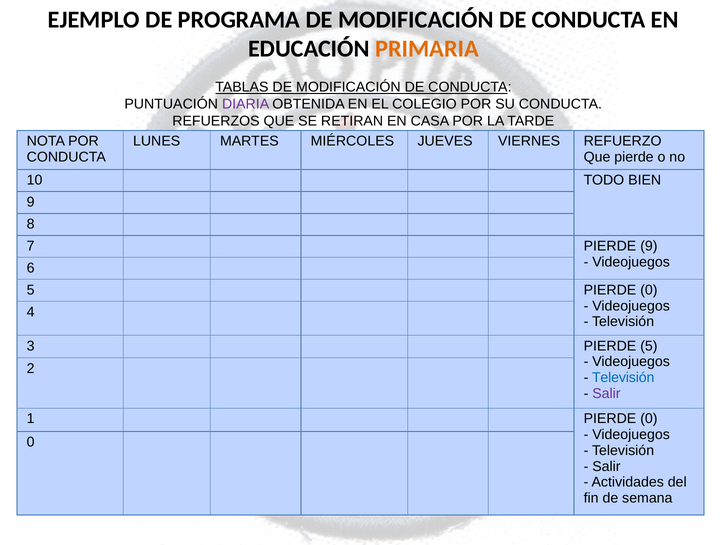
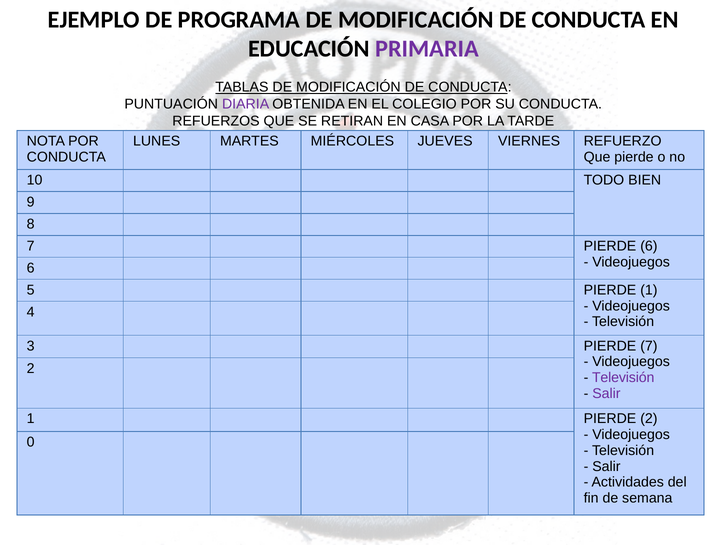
PRIMARIA colour: orange -> purple
PIERDE 9: 9 -> 6
5 PIERDE 0: 0 -> 1
PIERDE 5: 5 -> 7
Televisión at (623, 378) colour: blue -> purple
1 PIERDE 0: 0 -> 2
